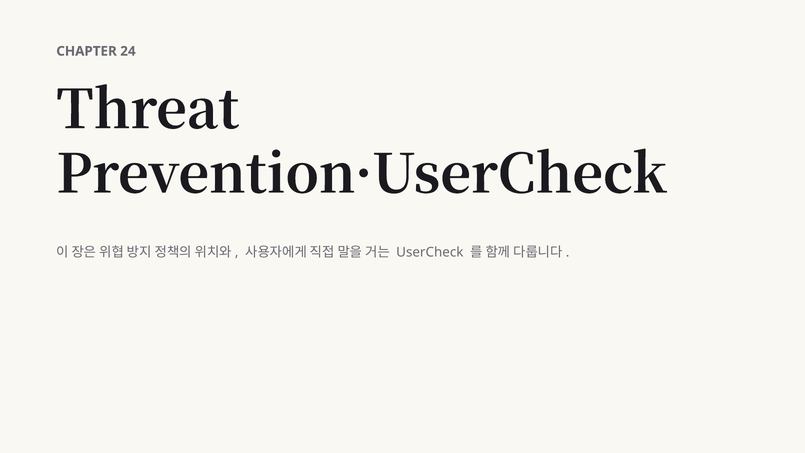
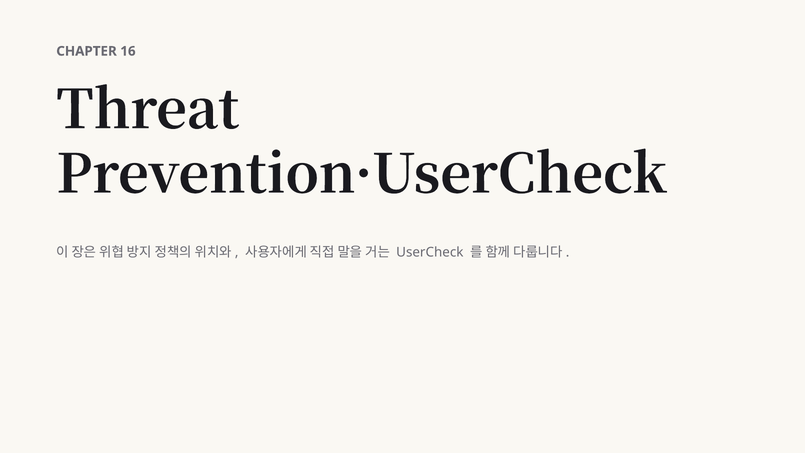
24: 24 -> 16
